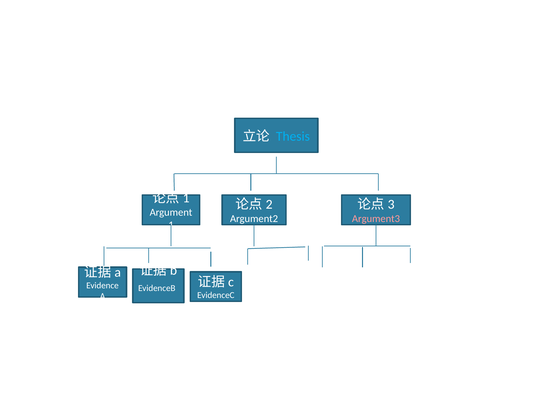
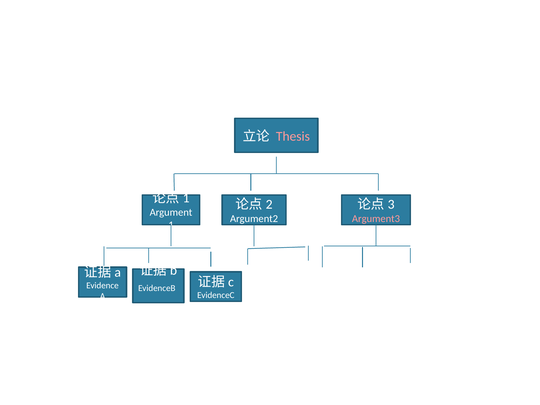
Thesis colour: light blue -> pink
